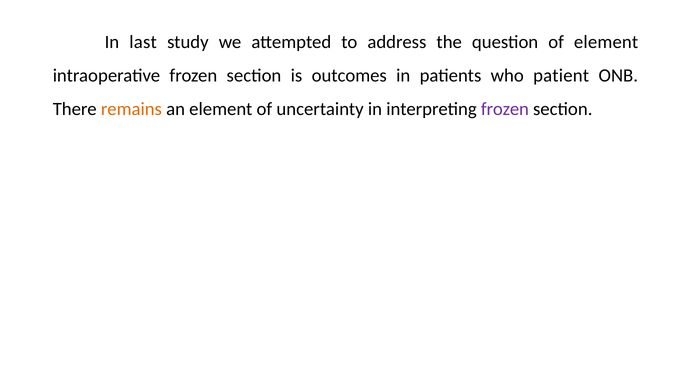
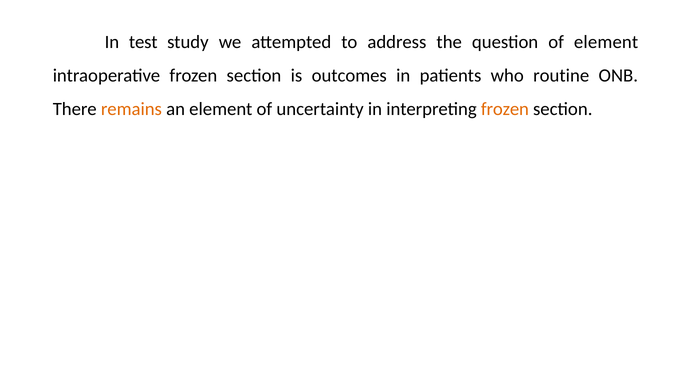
last: last -> test
patient: patient -> routine
frozen at (505, 109) colour: purple -> orange
